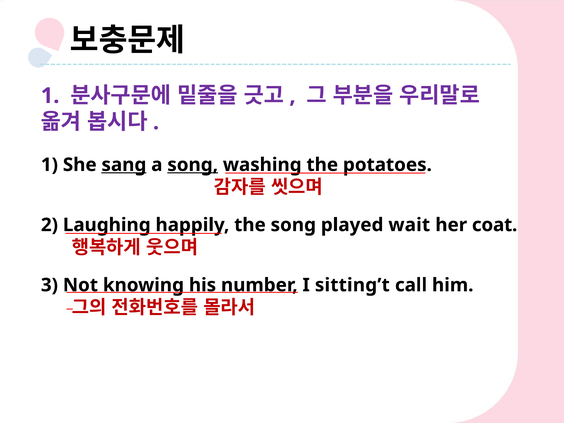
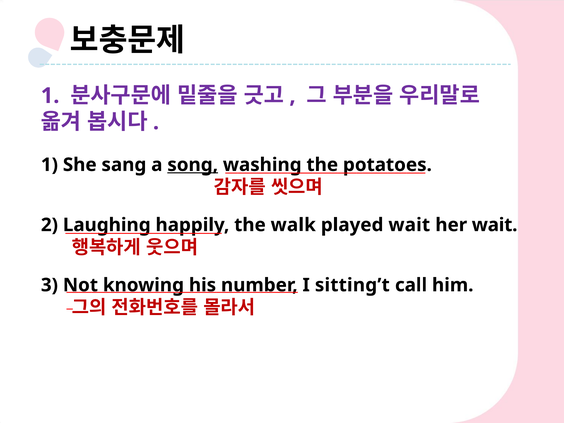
sang underline: present -> none
the song: song -> walk
her coat: coat -> wait
